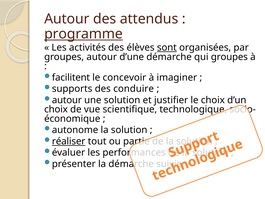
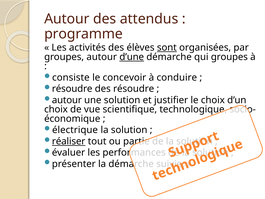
programme underline: present -> none
d’une underline: none -> present
facilitent: facilitent -> consiste
imaginer: imaginer -> conduire
supports at (72, 89): supports -> résoudre
des conduire: conduire -> résoudre
autonome: autonome -> électrique
